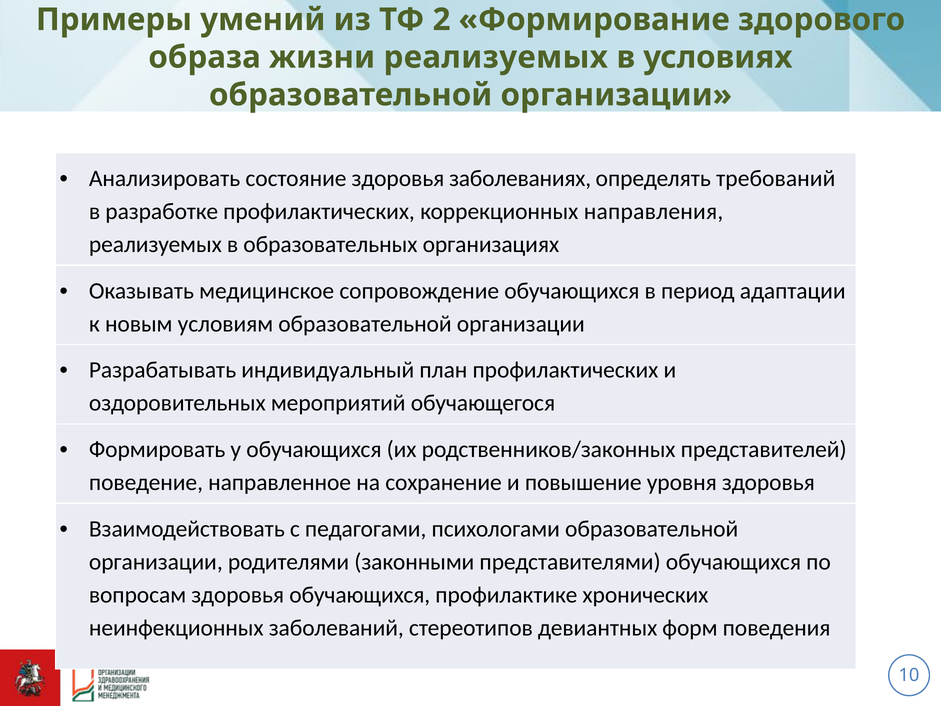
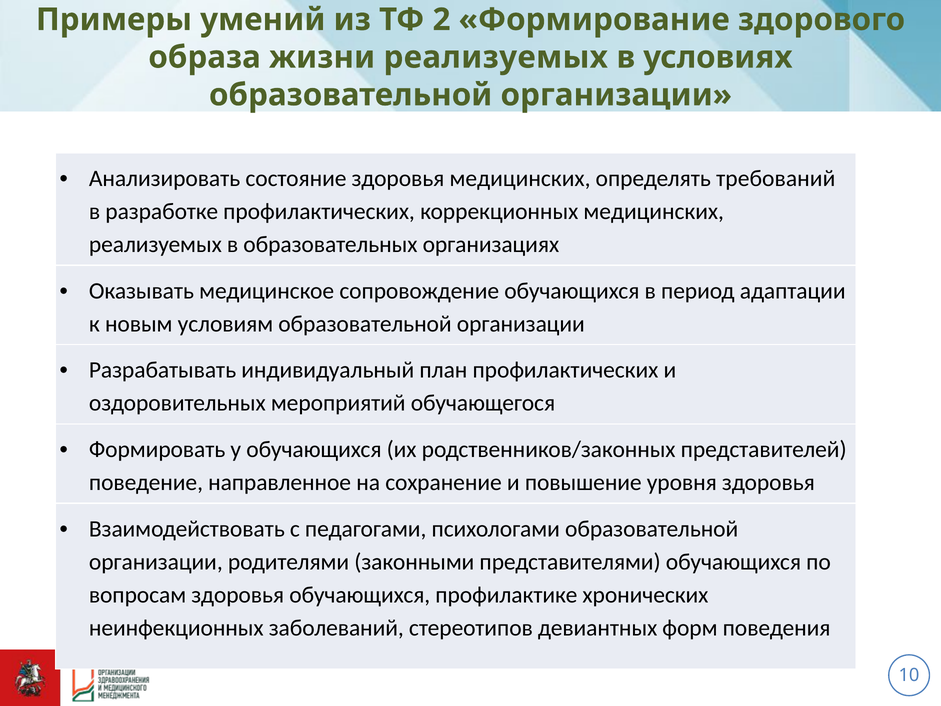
здоровья заболеваниях: заболеваниях -> медицинских
коррекционных направления: направления -> медицинских
